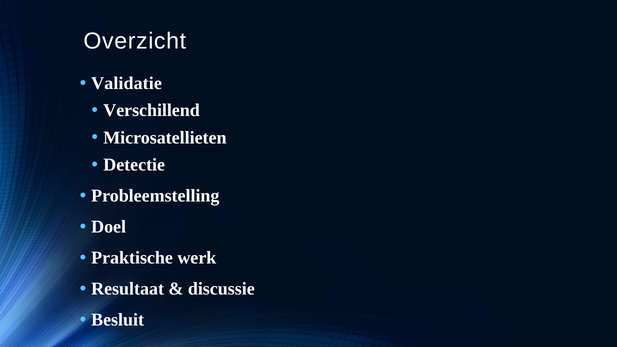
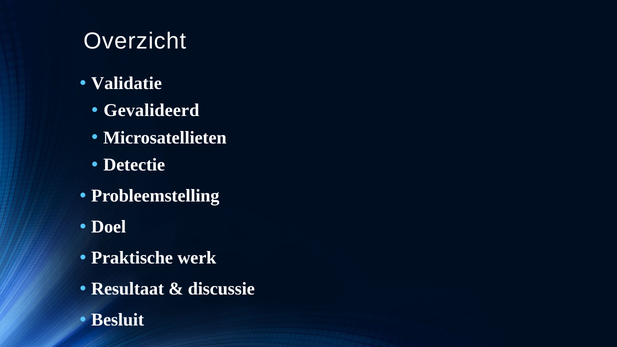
Verschillend: Verschillend -> Gevalideerd
